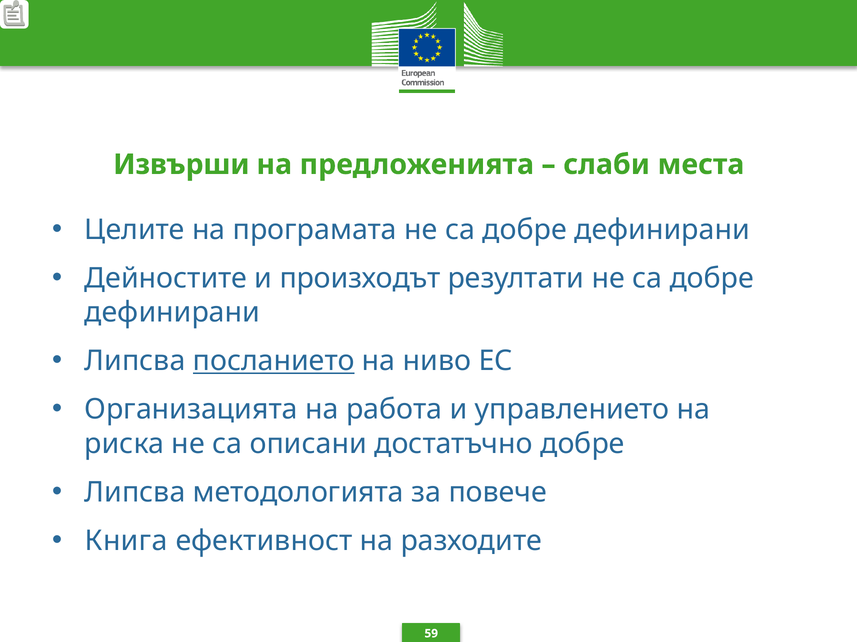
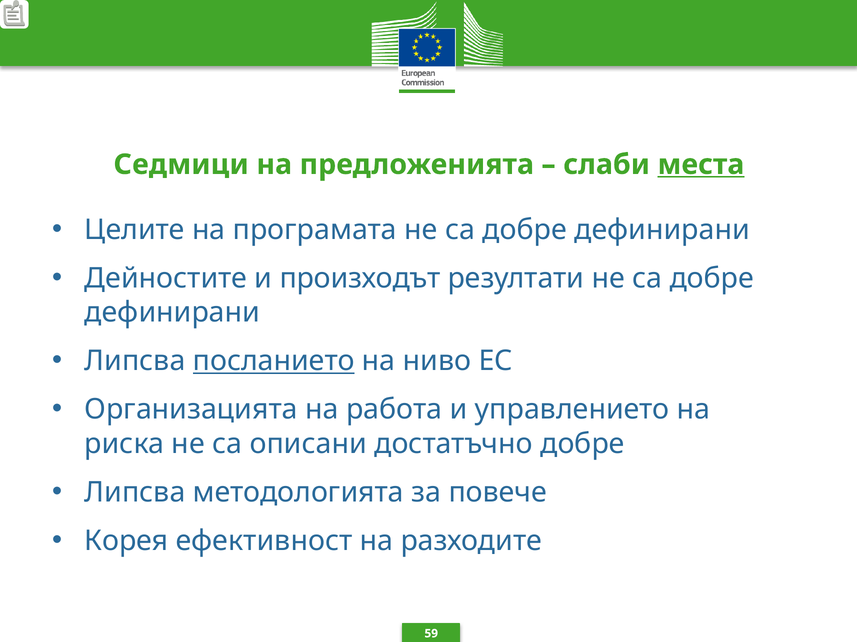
Извърши: Извърши -> Седмици
места underline: none -> present
Книга: Книга -> Корея
